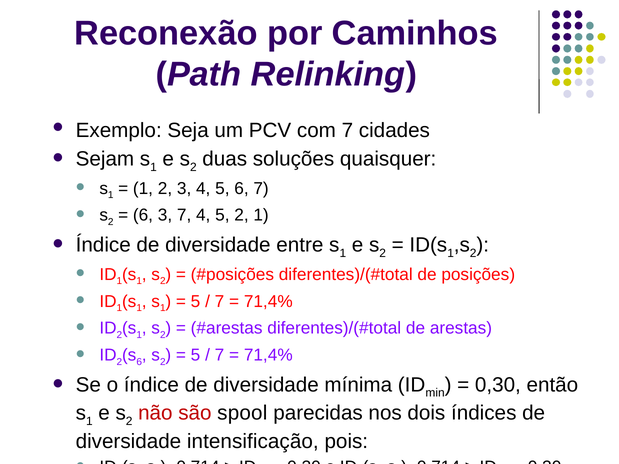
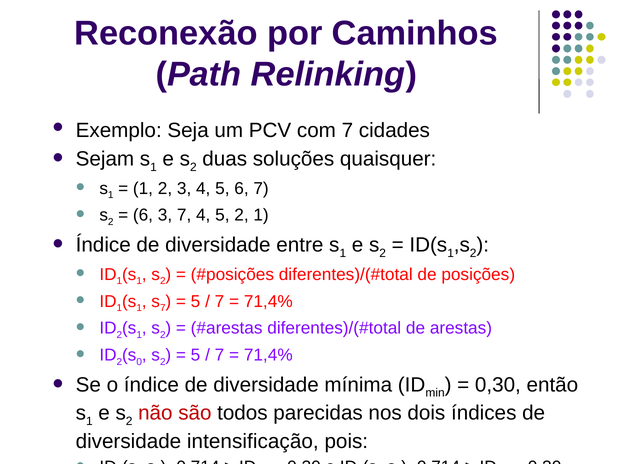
1 at (163, 308): 1 -> 7
6 at (139, 362): 6 -> 0
spool: spool -> todos
